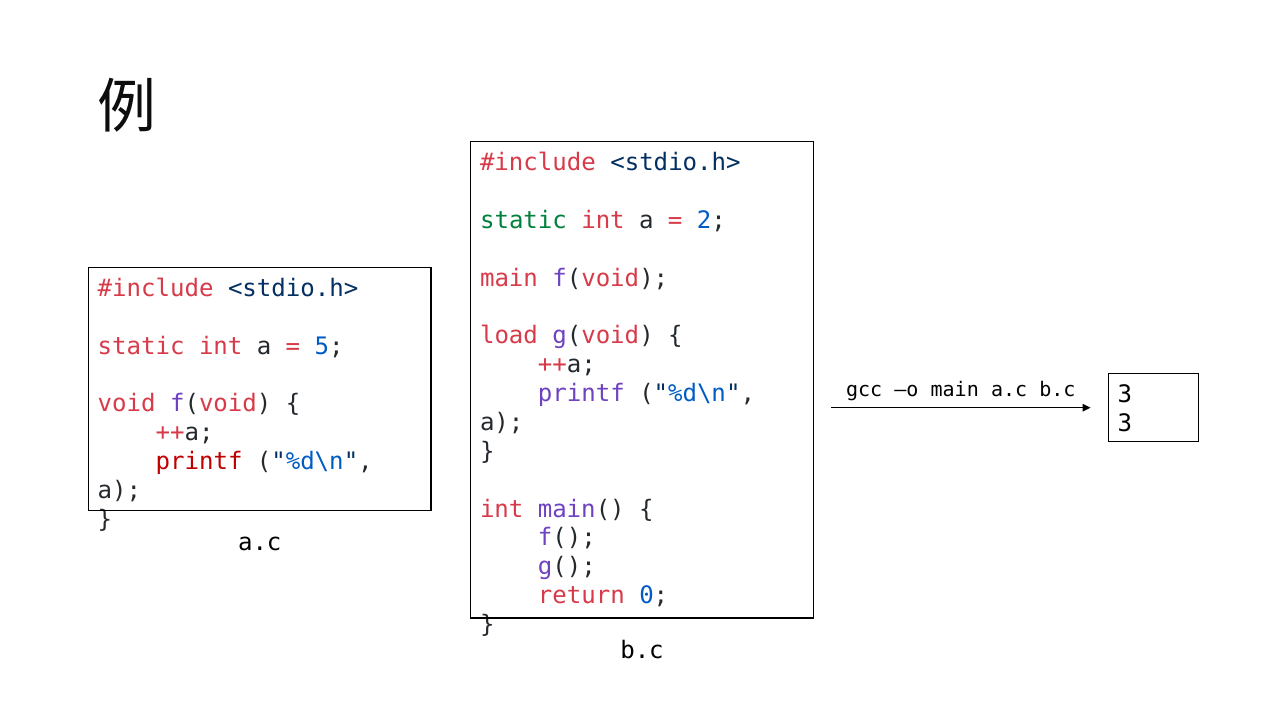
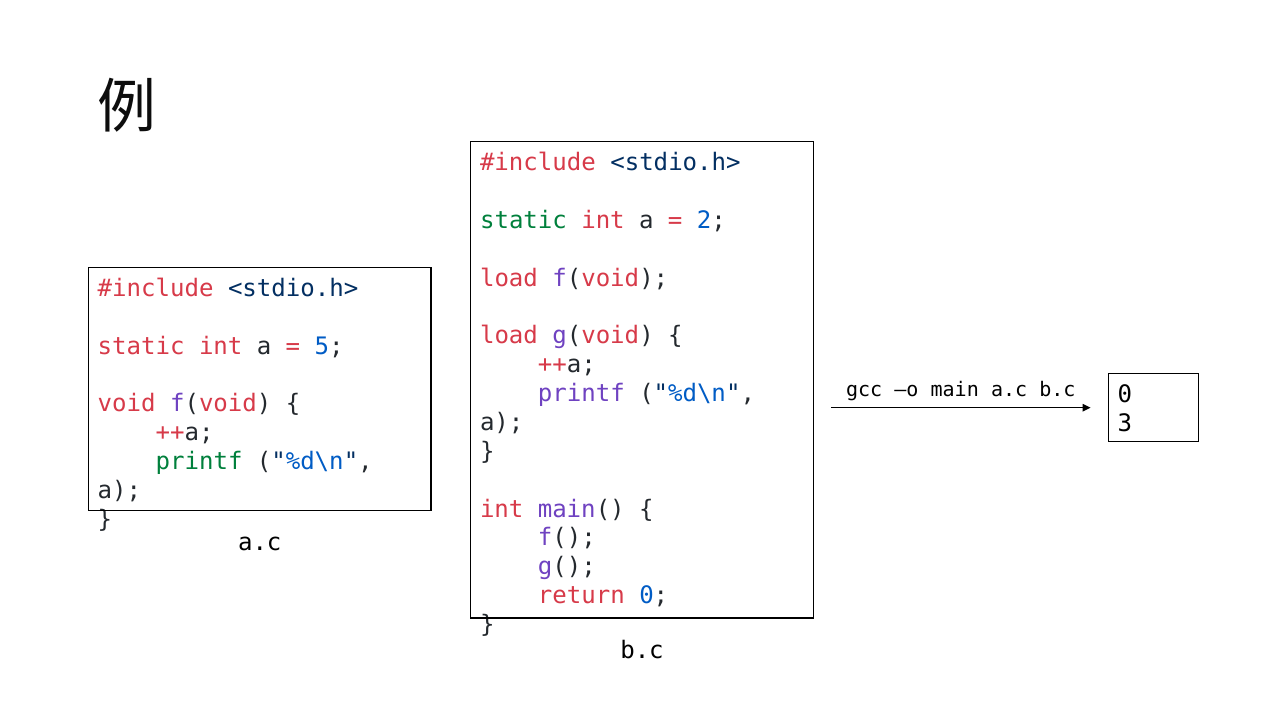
main at (509, 278): main -> load
b.c 3: 3 -> 0
printf at (199, 462) colour: red -> green
